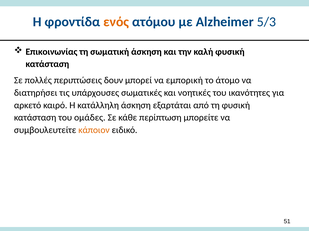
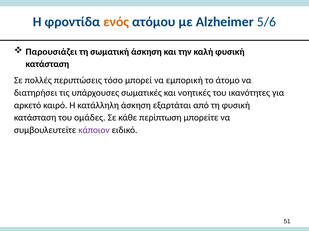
5/3: 5/3 -> 5/6
Επικοινωνίας: Επικοινωνίας -> Παρουσιάζει
δουν: δουν -> τόσο
κάποιον colour: orange -> purple
